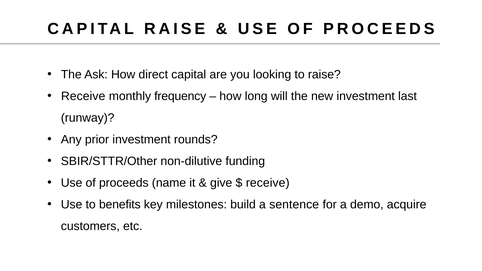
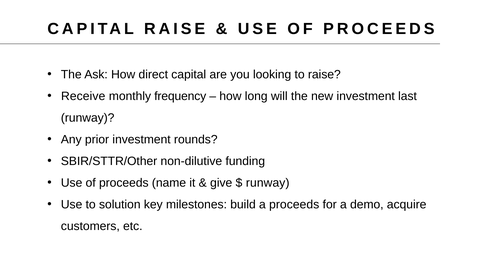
receive at (268, 183): receive -> runway
benefits: benefits -> solution
a sentence: sentence -> proceeds
